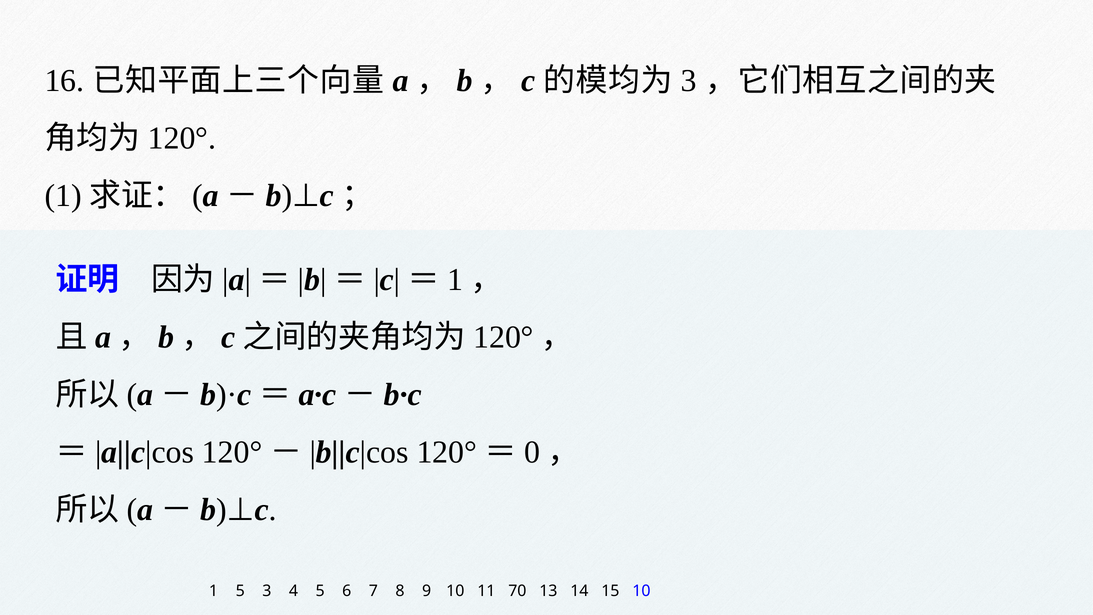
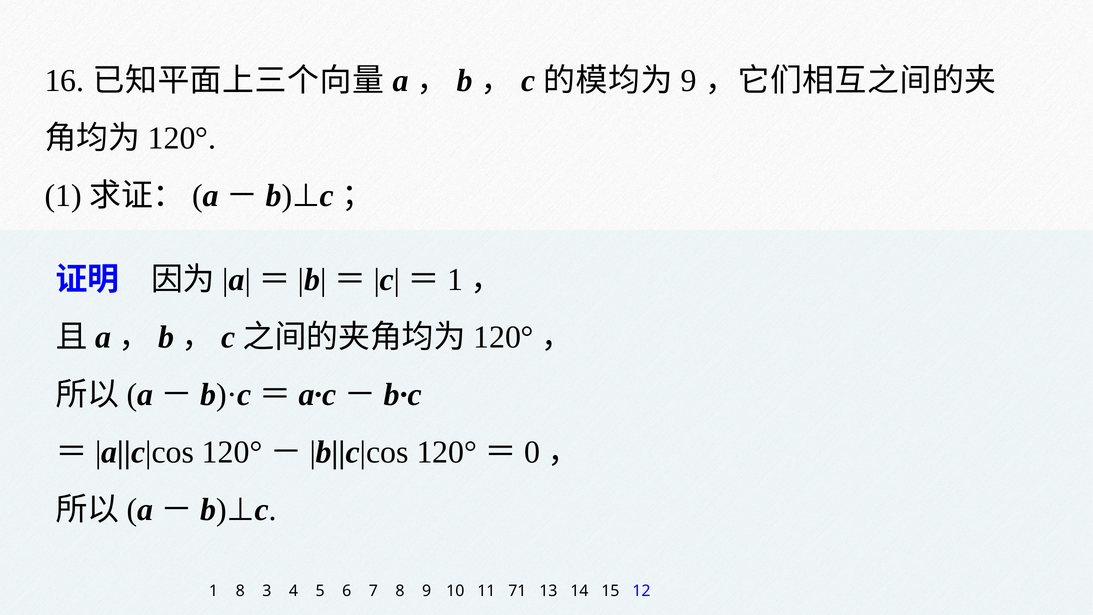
3 at (689, 81): 3 -> 9
1 5: 5 -> 8
70: 70 -> 71
15 10: 10 -> 12
